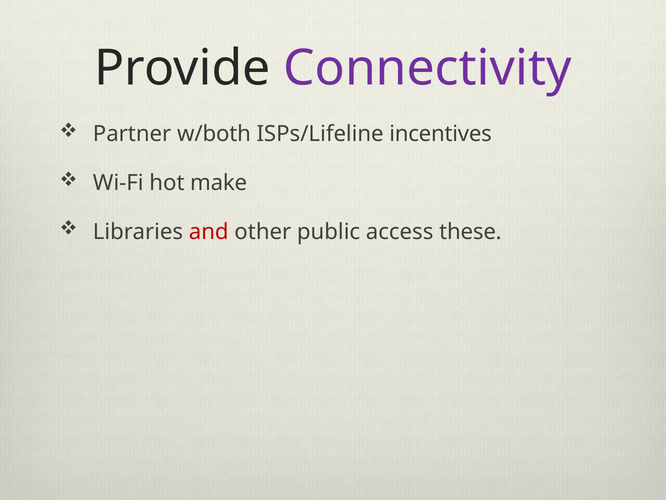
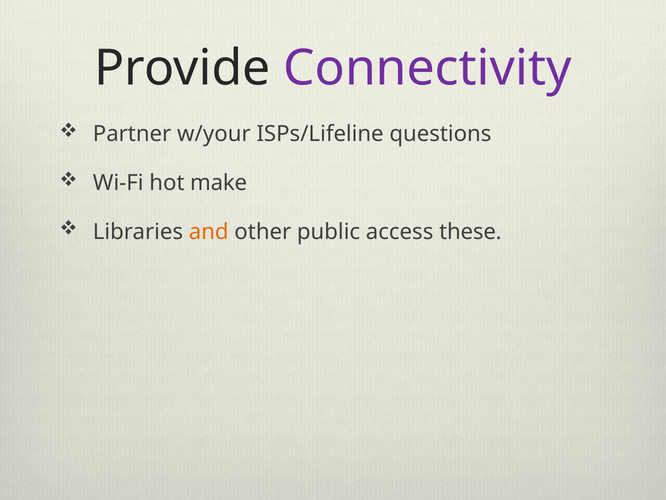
w/both: w/both -> w/your
incentives: incentives -> questions
and colour: red -> orange
